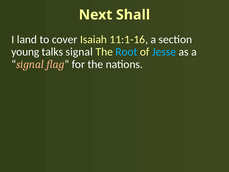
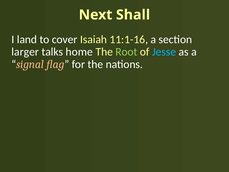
young: young -> larger
talks signal: signal -> home
Root colour: light blue -> light green
